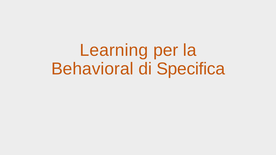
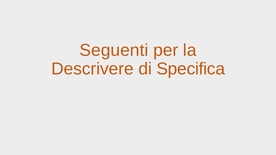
Learning: Learning -> Seguenti
Behavioral: Behavioral -> Descrivere
